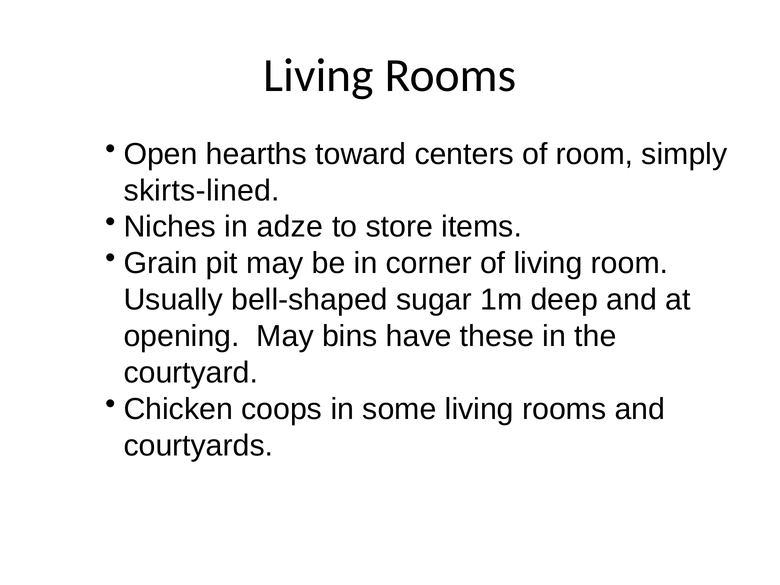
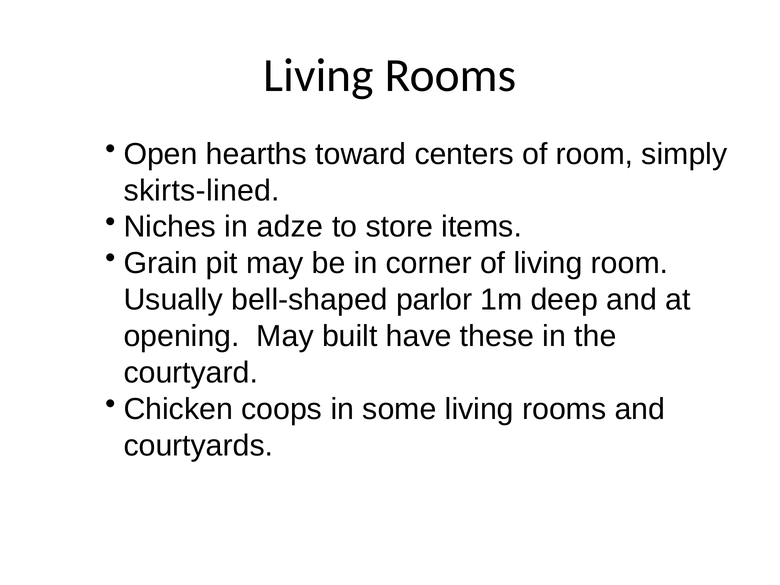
sugar: sugar -> parlor
bins: bins -> built
